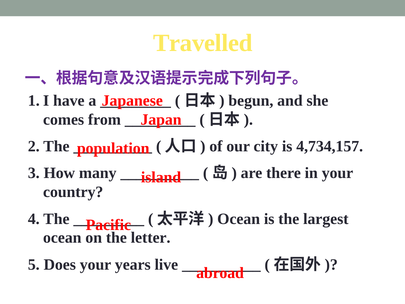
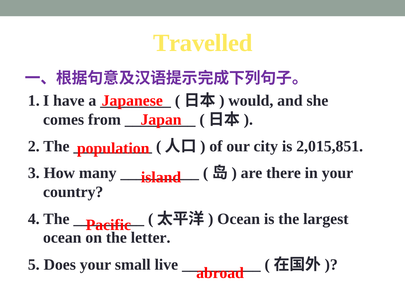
begun: begun -> would
4,734,157: 4,734,157 -> 2,015,851
years: years -> small
